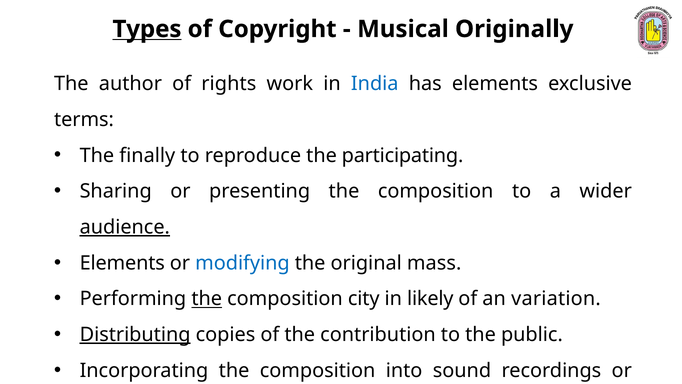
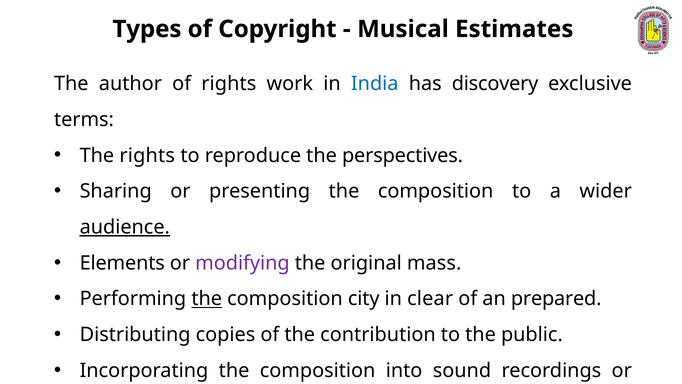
Types underline: present -> none
Originally: Originally -> Estimates
has elements: elements -> discovery
The finally: finally -> rights
participating: participating -> perspectives
modifying colour: blue -> purple
likely: likely -> clear
variation: variation -> prepared
Distributing underline: present -> none
